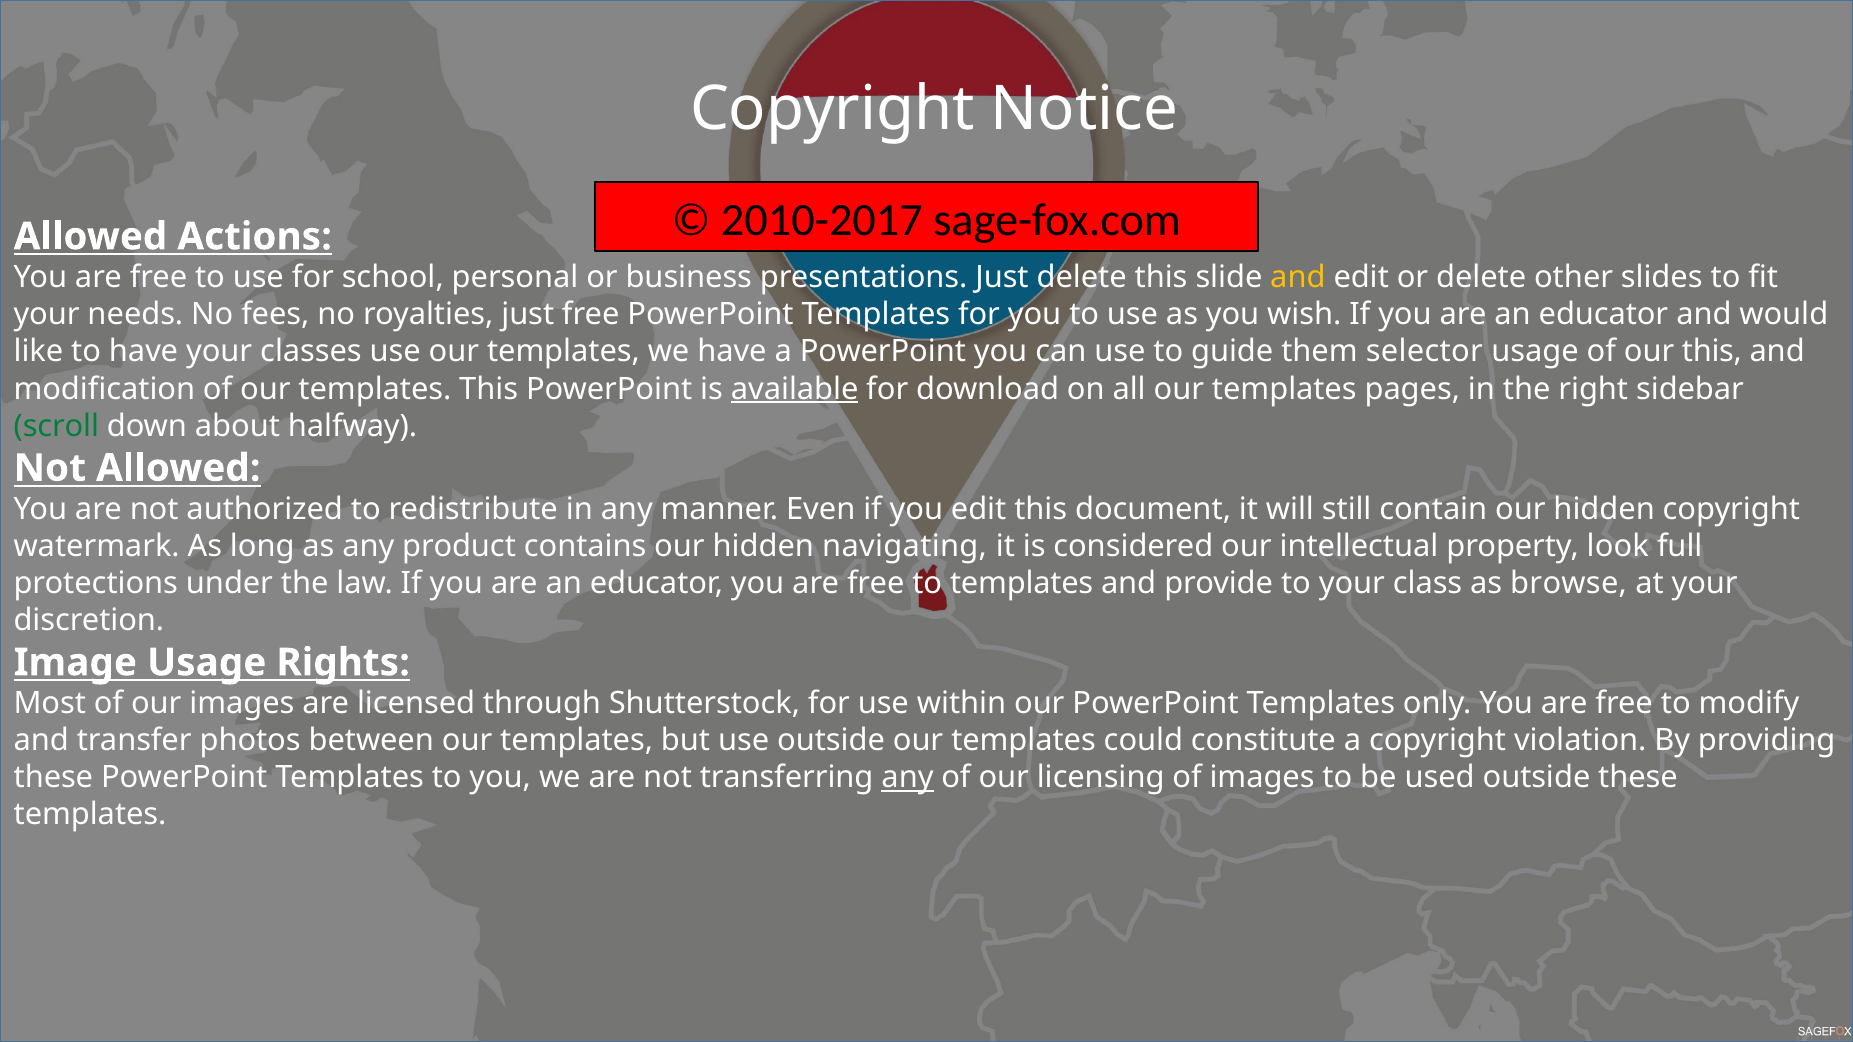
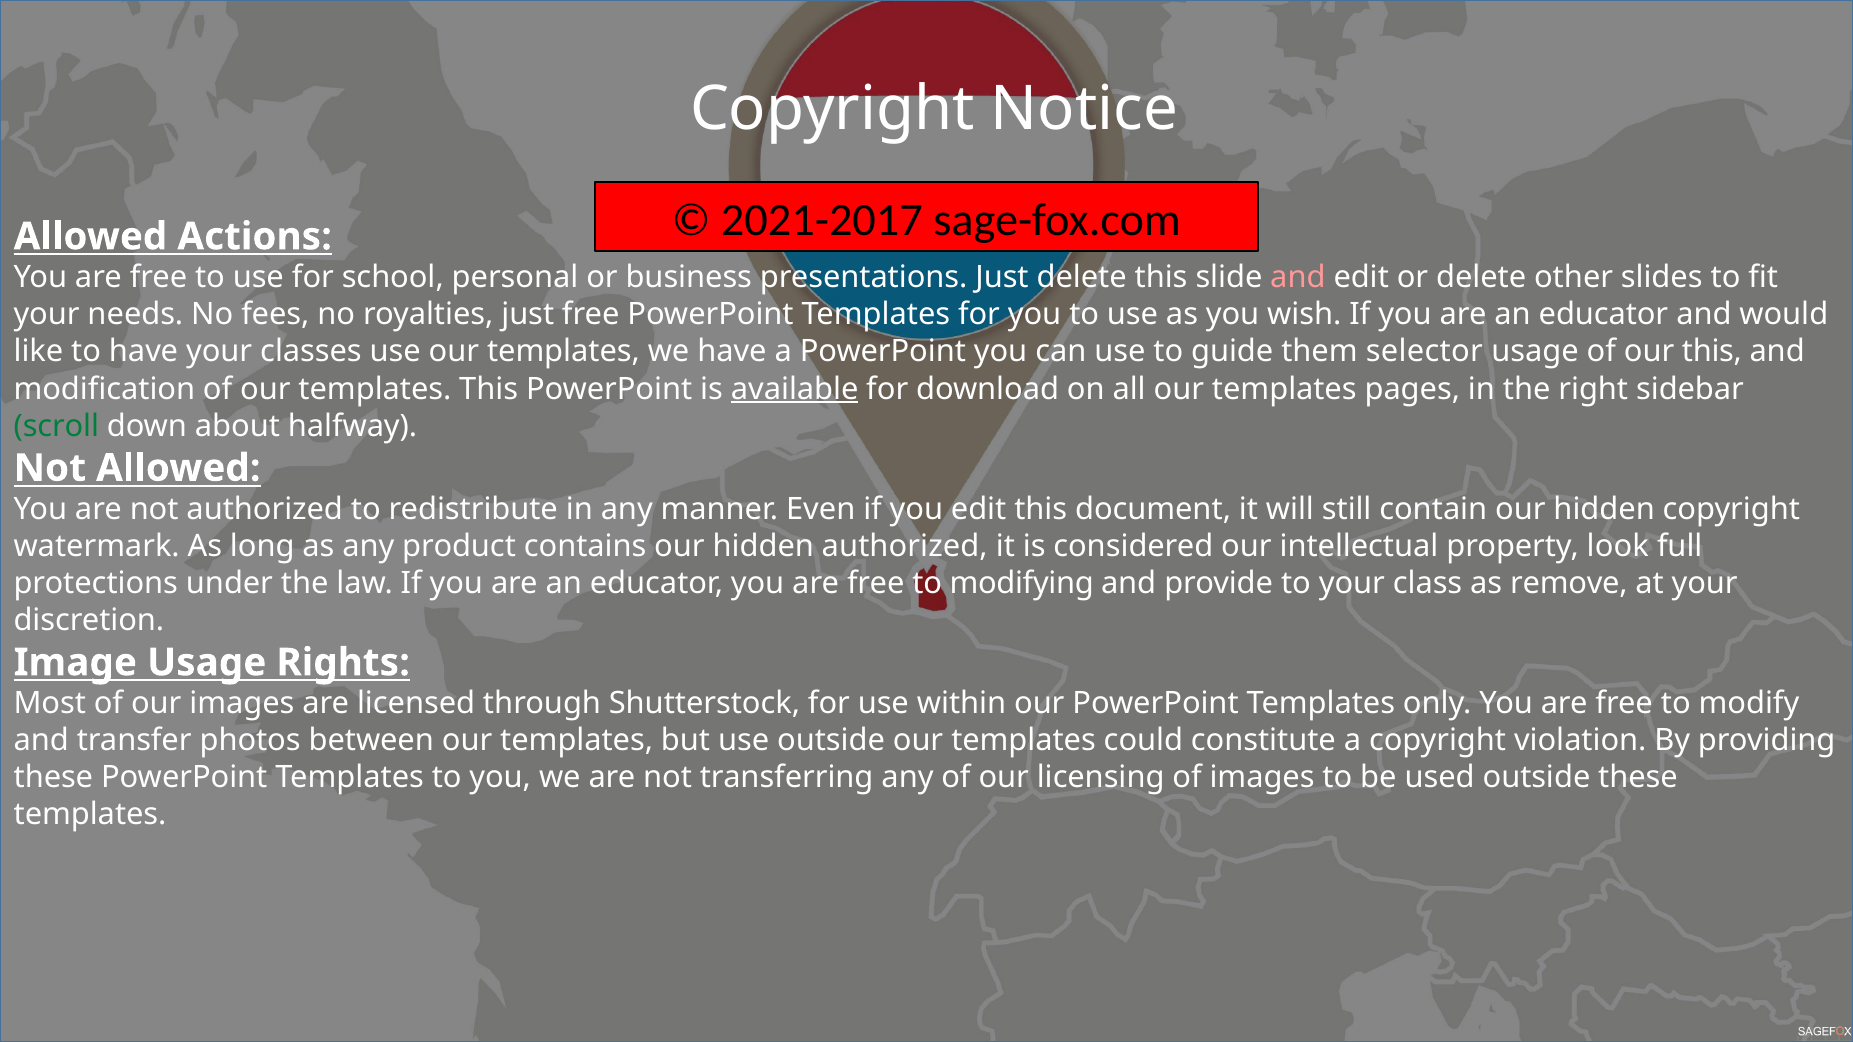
2010-2017: 2010-2017 -> 2021-2017
and at (1298, 278) colour: yellow -> pink
hidden navigating: navigating -> authorized
to templates: templates -> modifying
browse: browse -> remove
any at (908, 778) underline: present -> none
